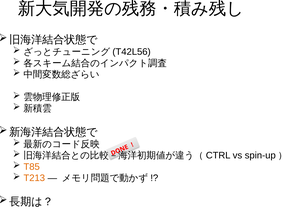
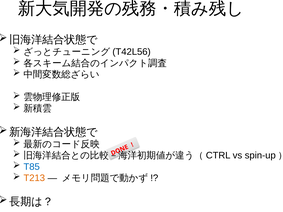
T85 colour: orange -> blue
